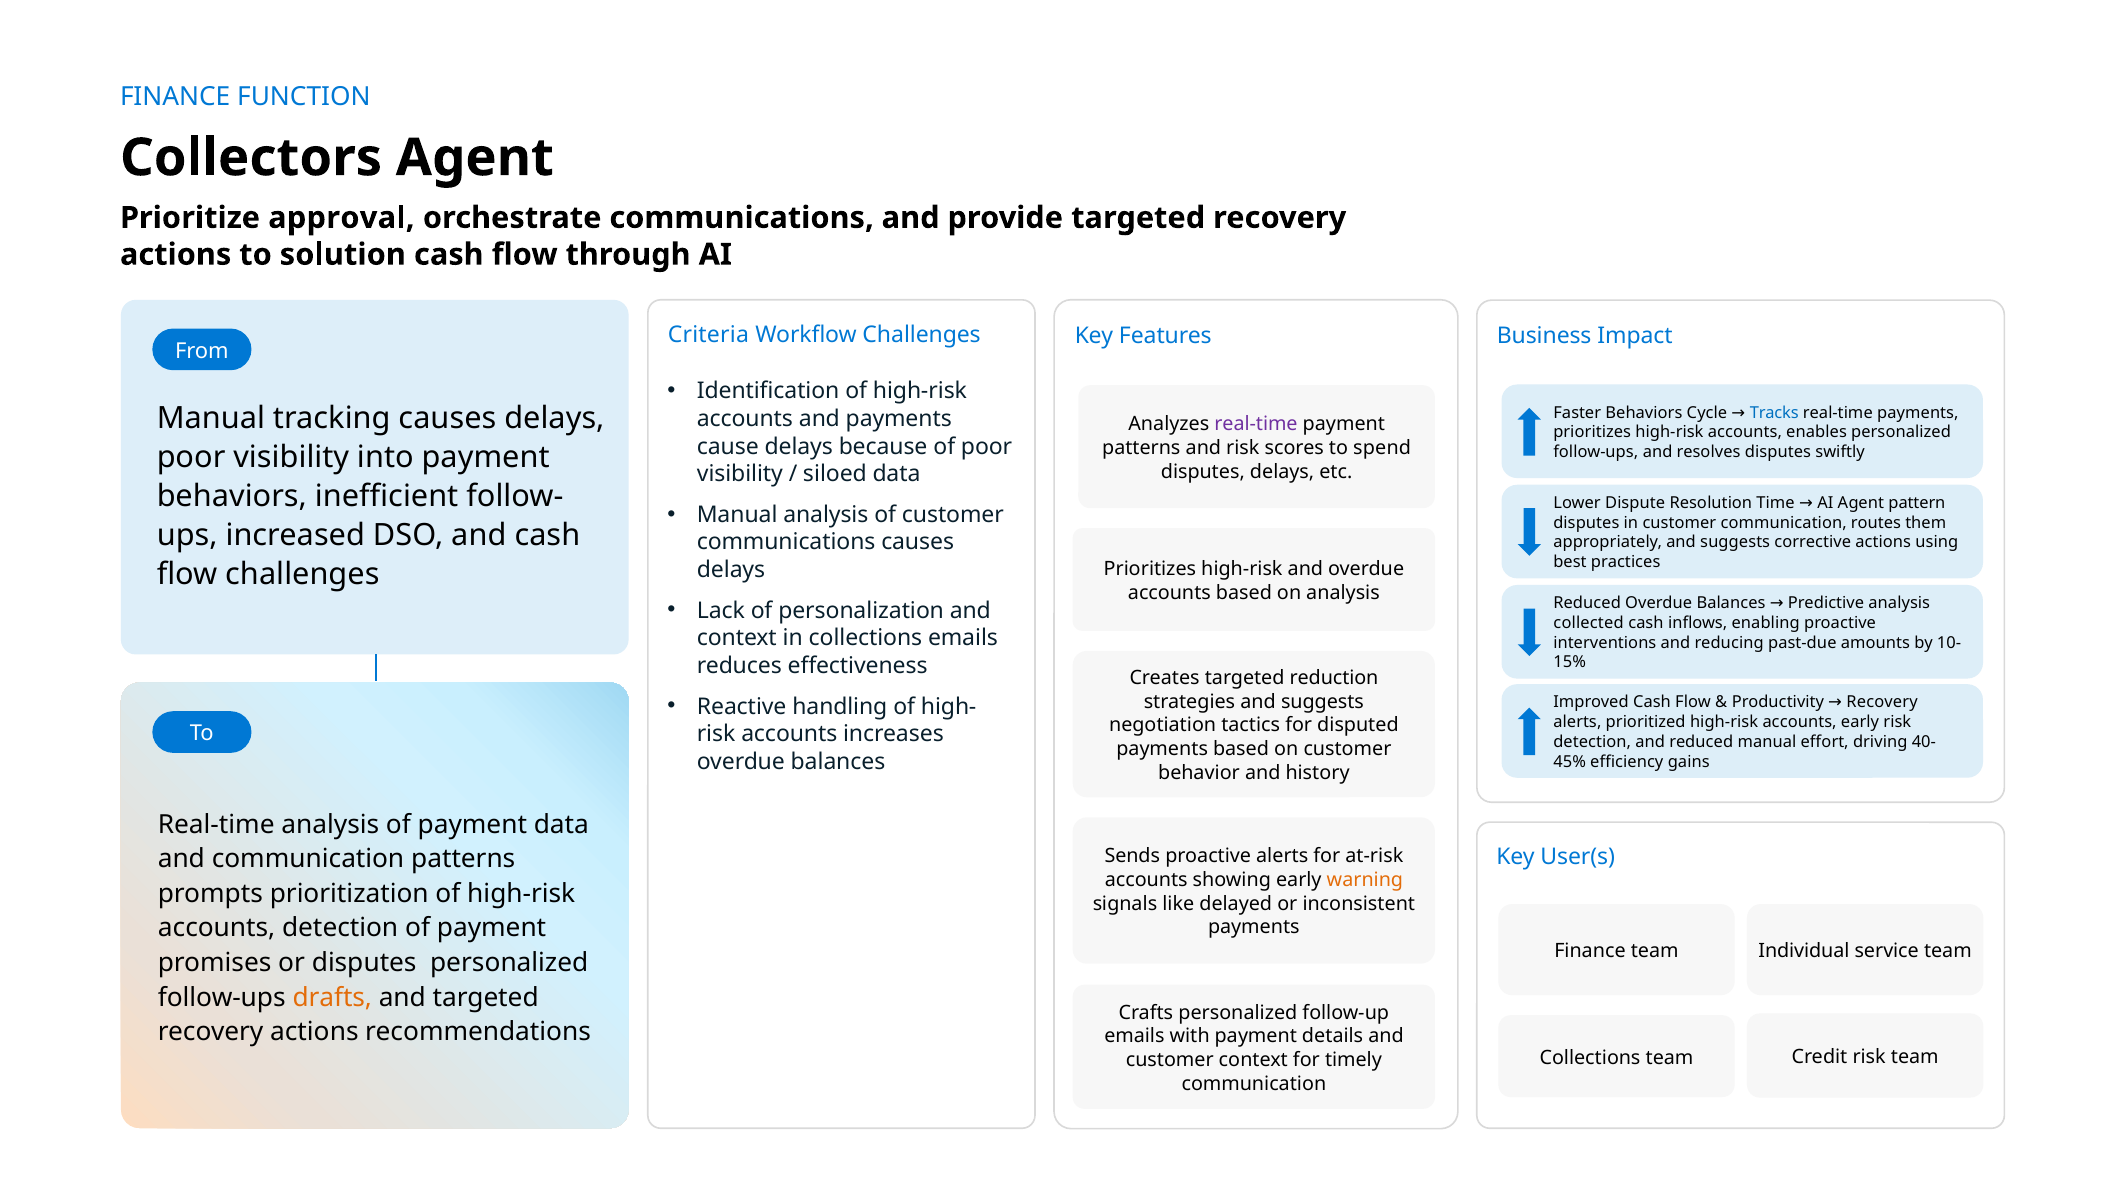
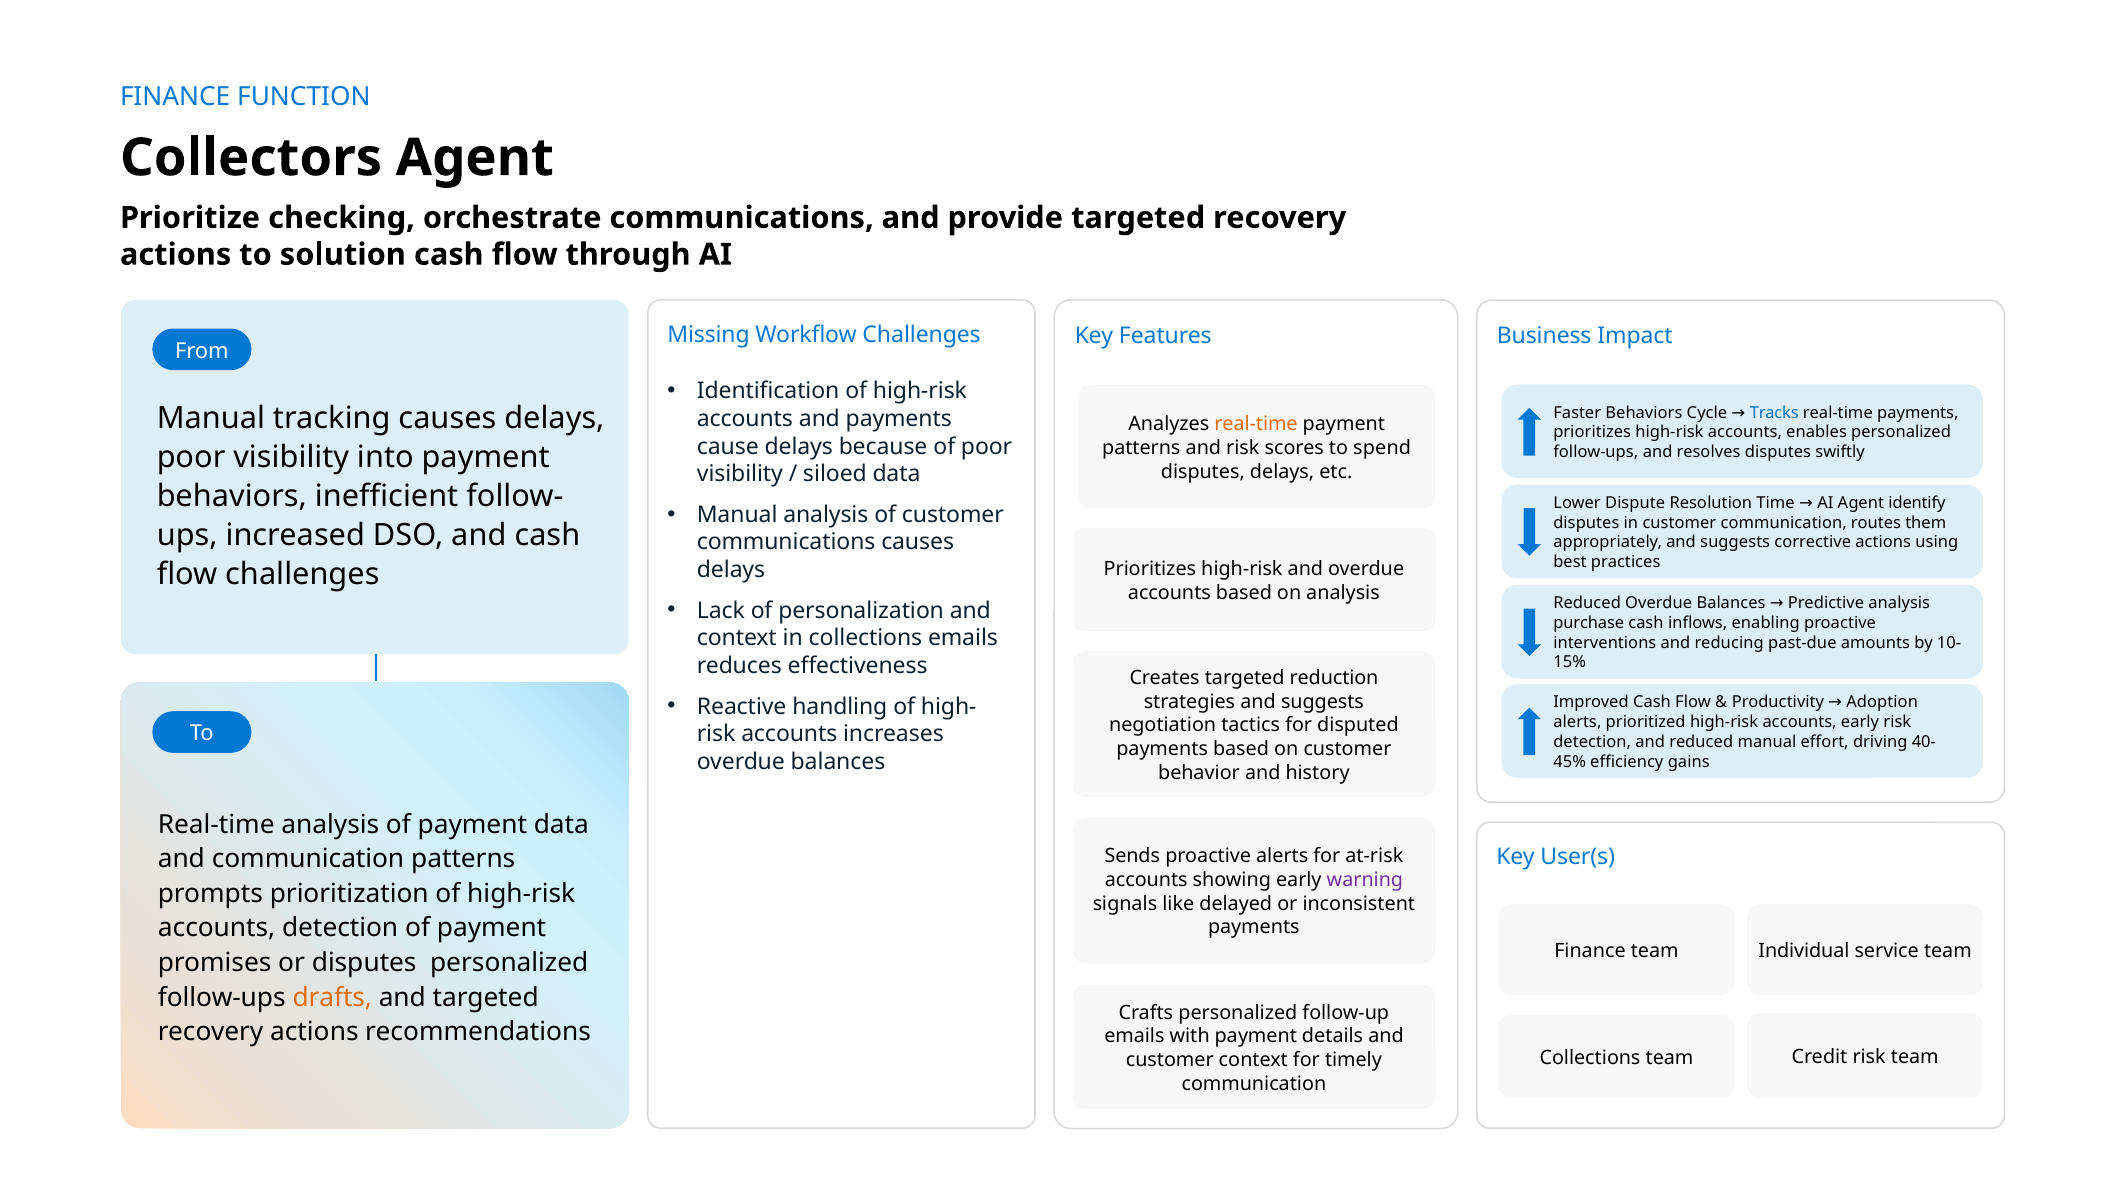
approval: approval -> checking
Criteria: Criteria -> Missing
real-time at (1256, 425) colour: purple -> orange
pattern: pattern -> identify
collected: collected -> purchase
Recovery at (1882, 703): Recovery -> Adoption
warning colour: orange -> purple
